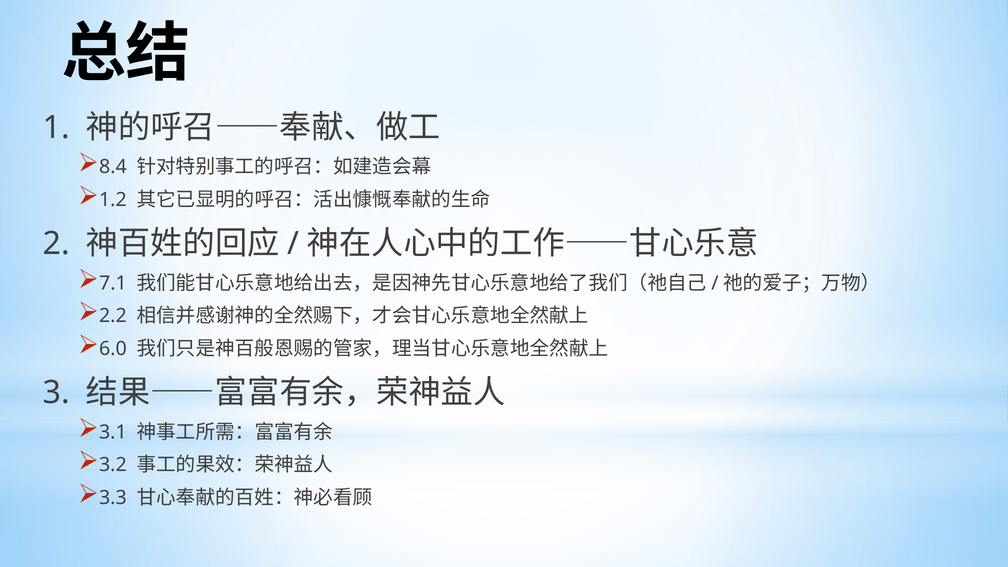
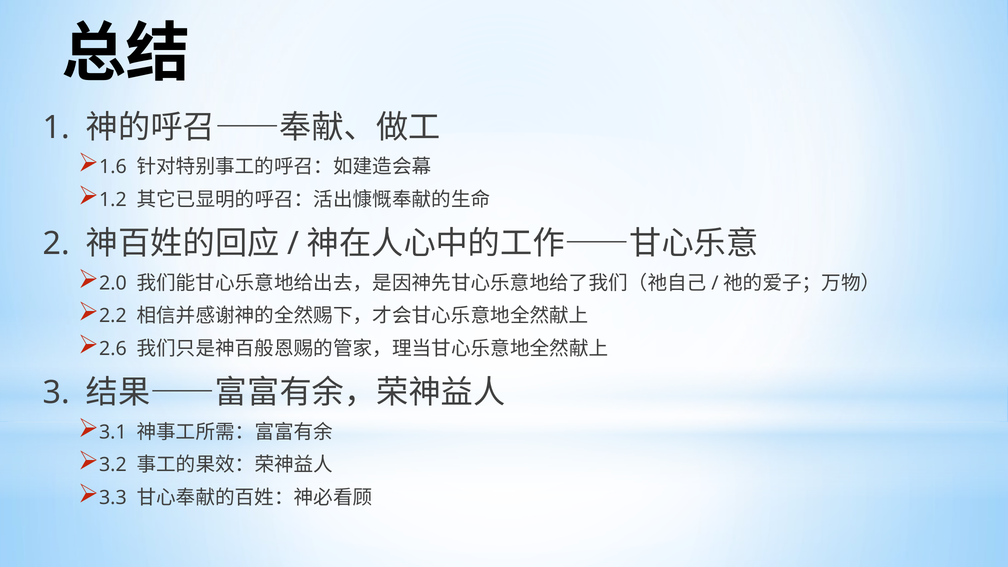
8.4: 8.4 -> 1.6
7.1: 7.1 -> 2.0
6.0: 6.0 -> 2.6
